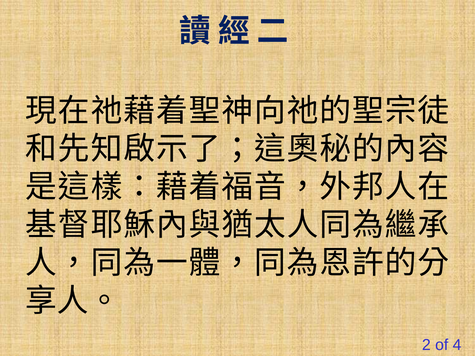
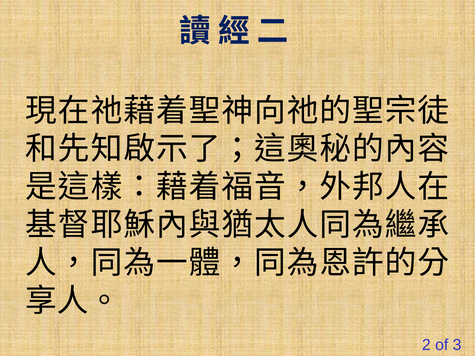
4: 4 -> 3
